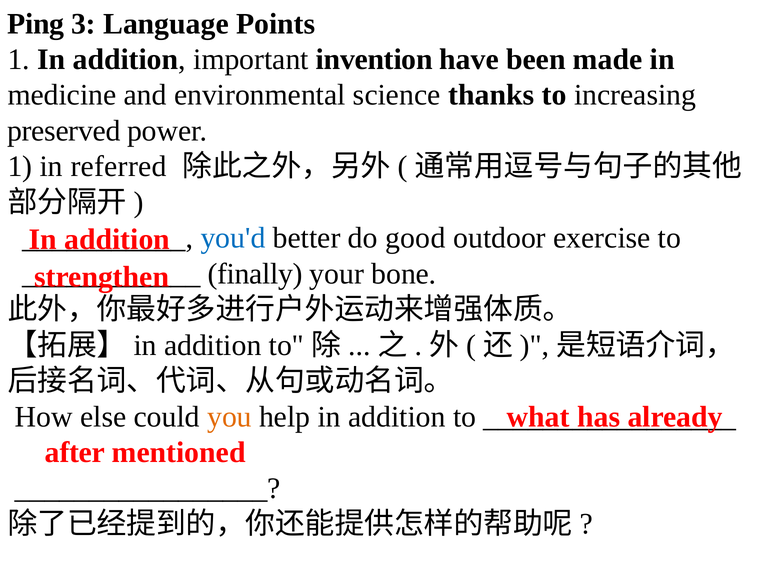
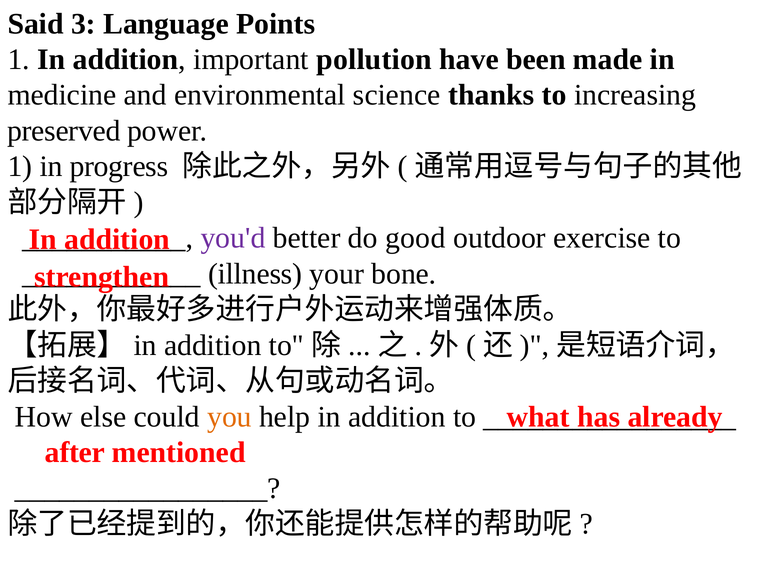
Ping: Ping -> Said
invention: invention -> pollution
referred: referred -> progress
you'd colour: blue -> purple
finally: finally -> illness
